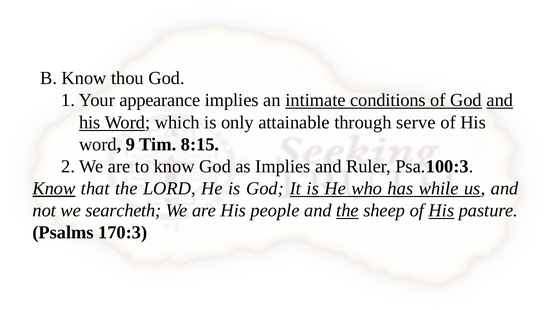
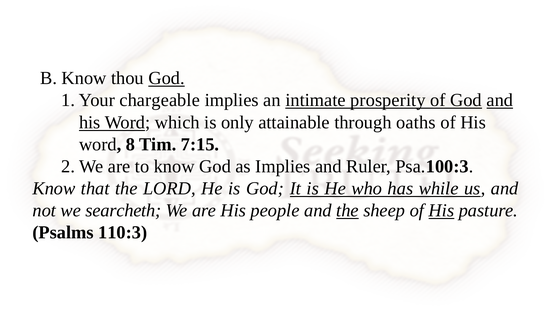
God at (167, 78) underline: none -> present
appearance: appearance -> chargeable
conditions: conditions -> prosperity
serve: serve -> oaths
9: 9 -> 8
8:15: 8:15 -> 7:15
Know at (54, 188) underline: present -> none
170:3: 170:3 -> 110:3
